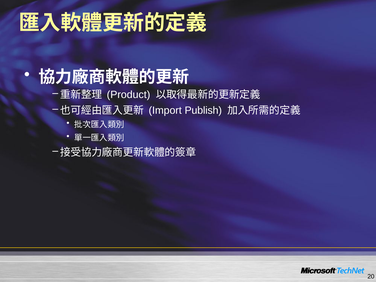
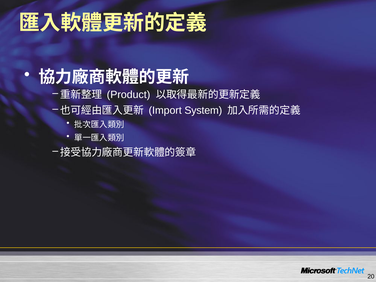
Publish: Publish -> System
